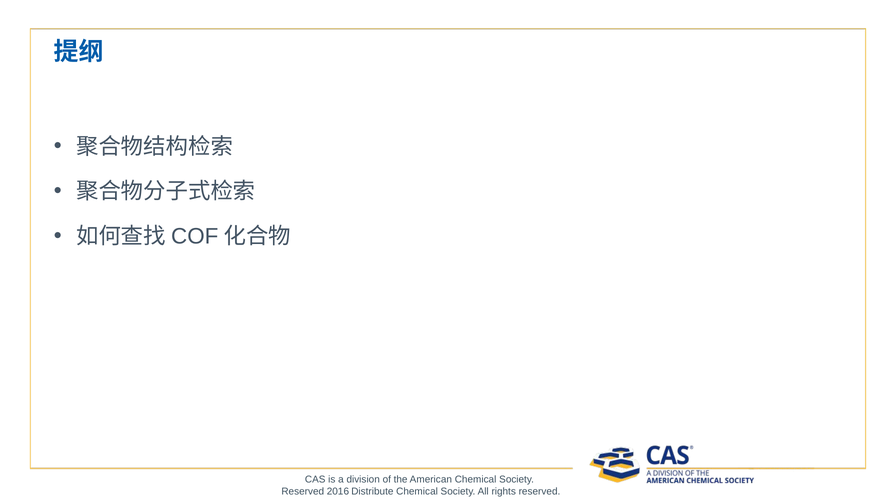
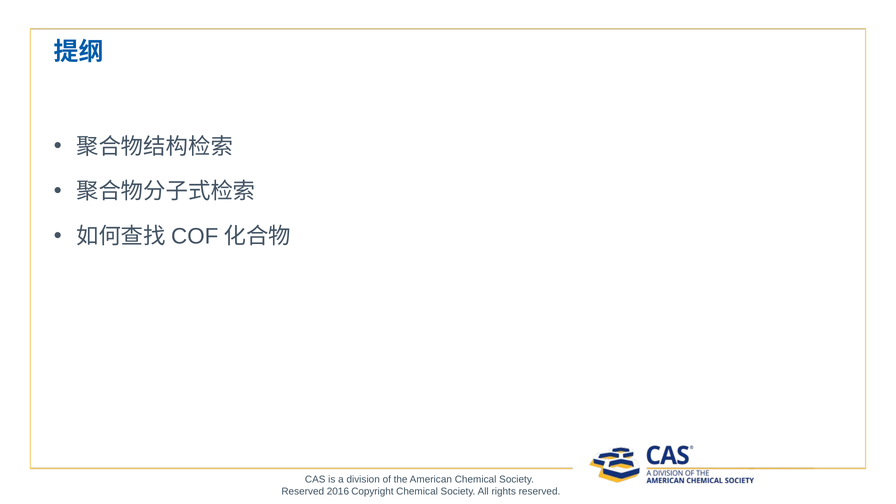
Distribute: Distribute -> Copyright
